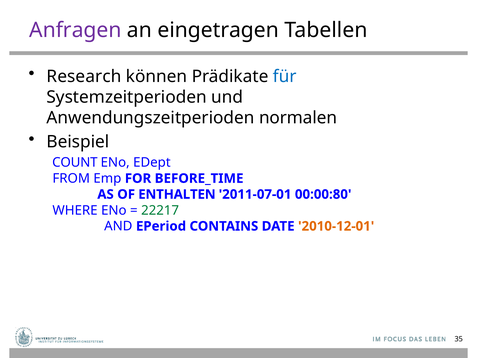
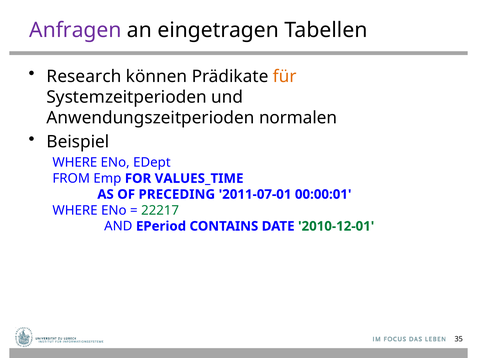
für colour: blue -> orange
COUNT at (75, 162): COUNT -> WHERE
BEFORE_TIME: BEFORE_TIME -> VALUES_TIME
ENTHALTEN: ENTHALTEN -> PRECEDING
00:00:80: 00:00:80 -> 00:00:01
2010-12-01 colour: orange -> green
